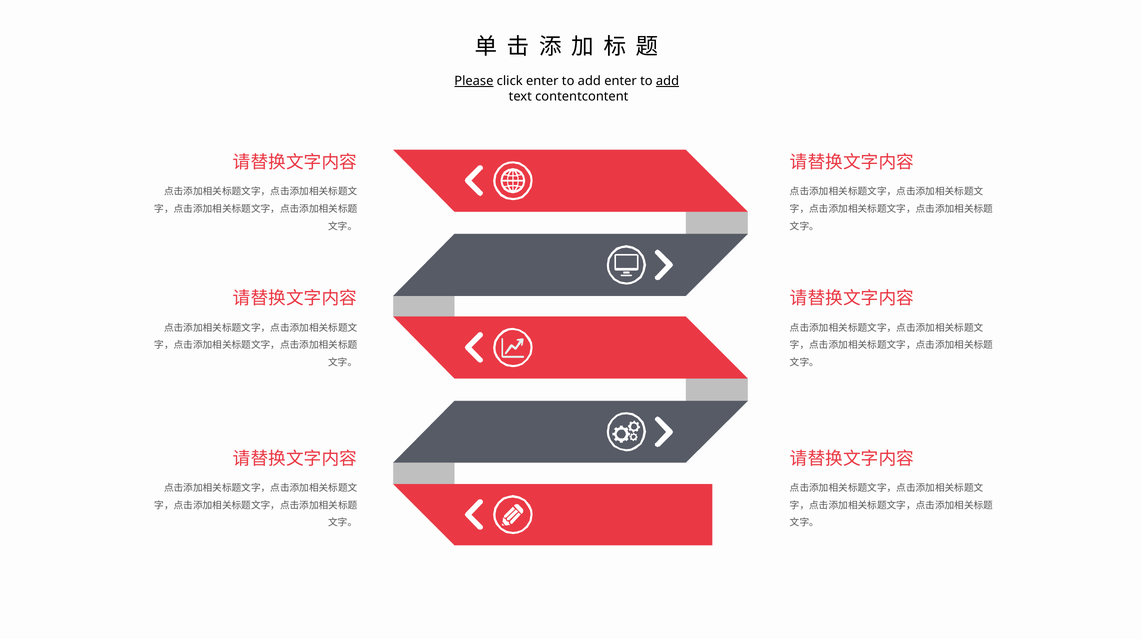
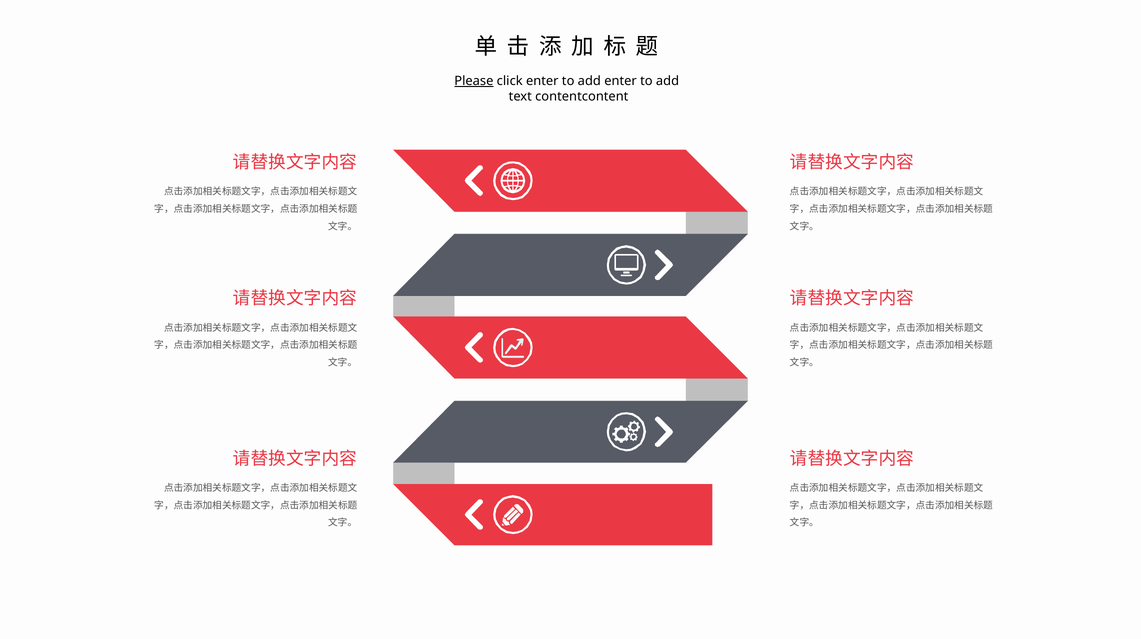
add at (668, 81) underline: present -> none
